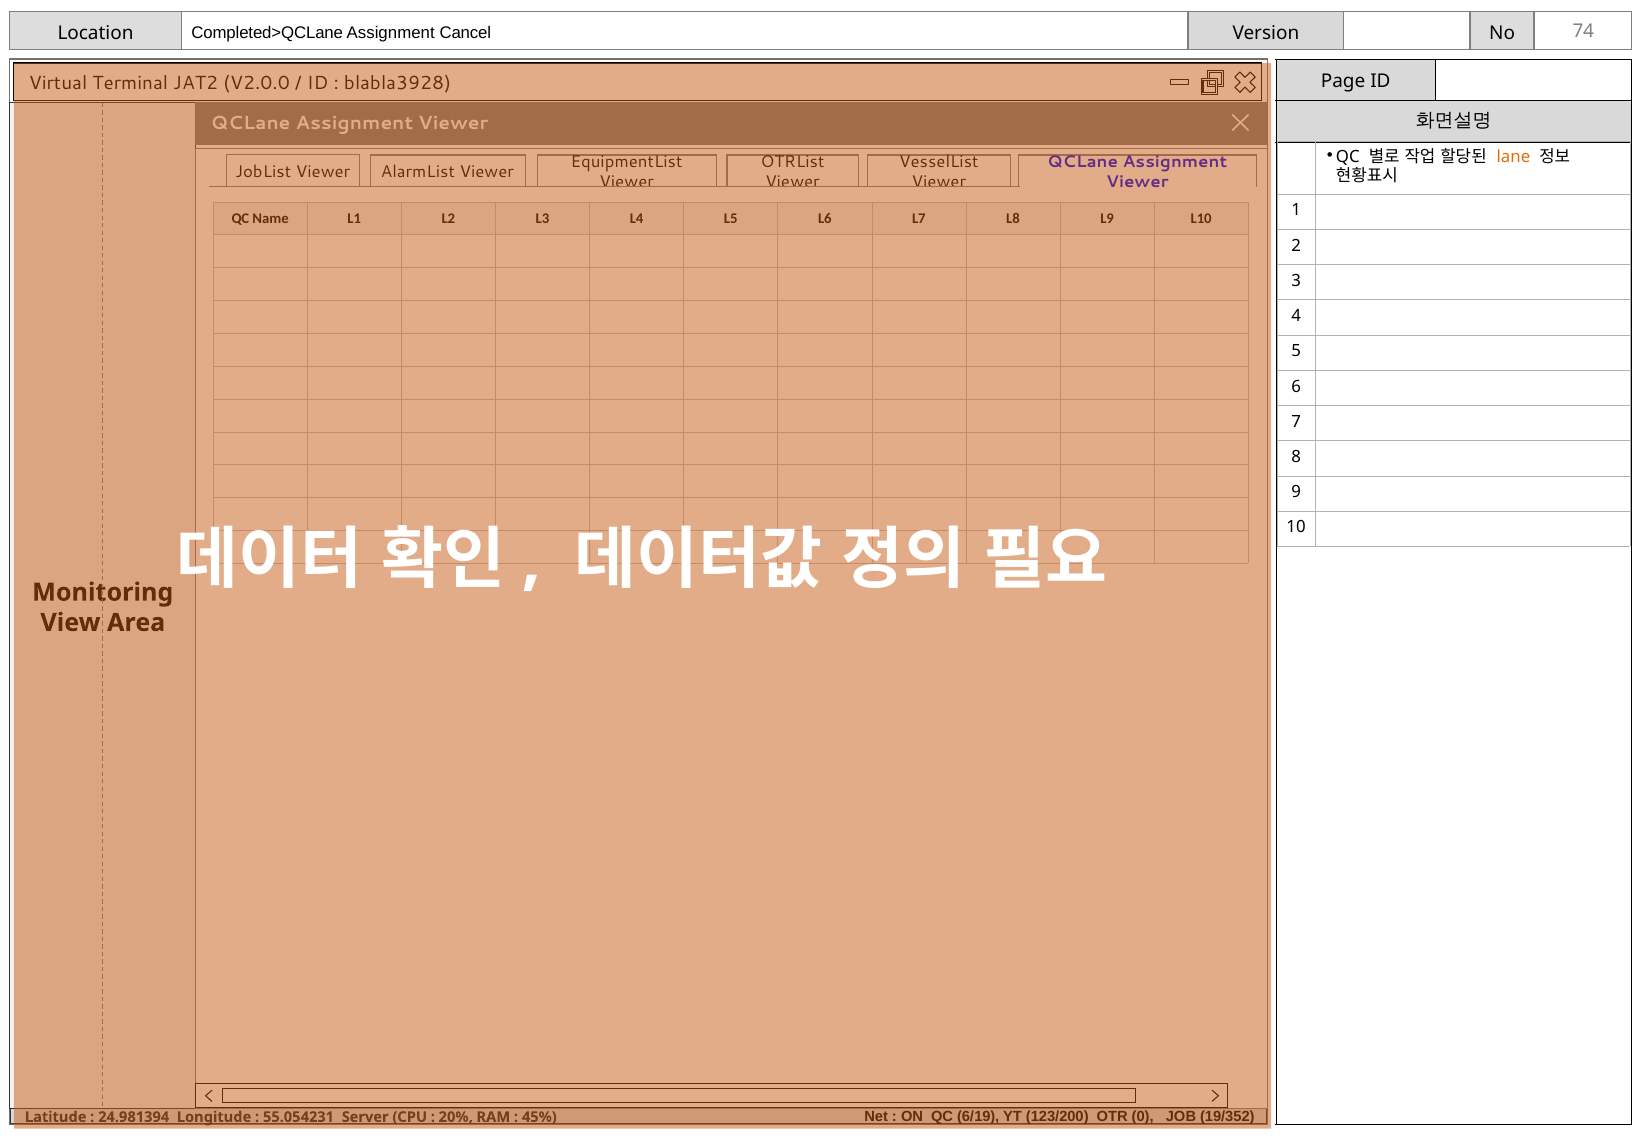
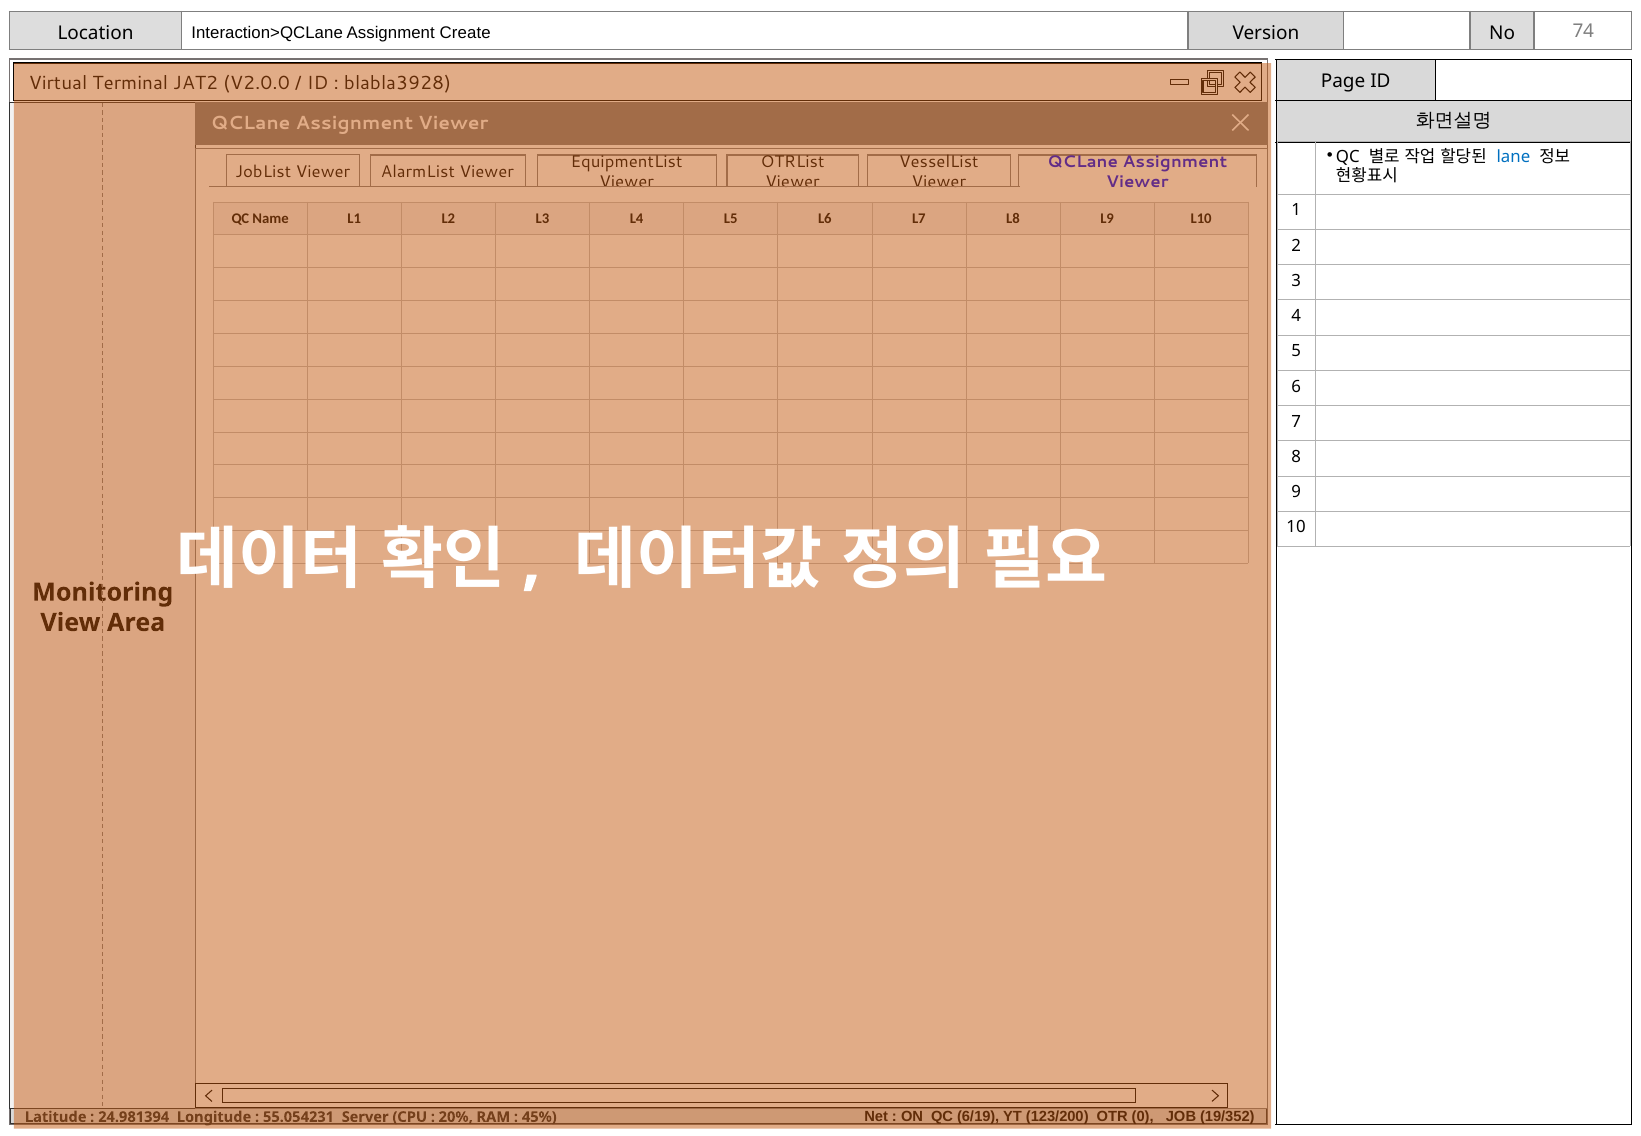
Completed>QCLane: Completed>QCLane -> Interaction>QCLane
Cancel: Cancel -> Create
lane colour: orange -> blue
